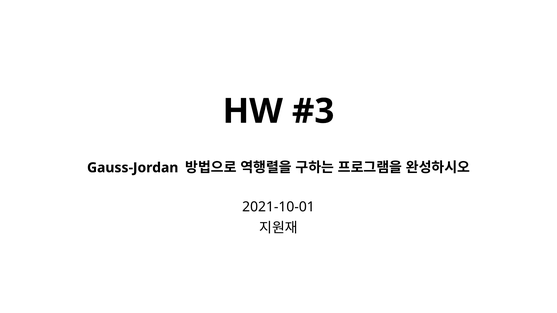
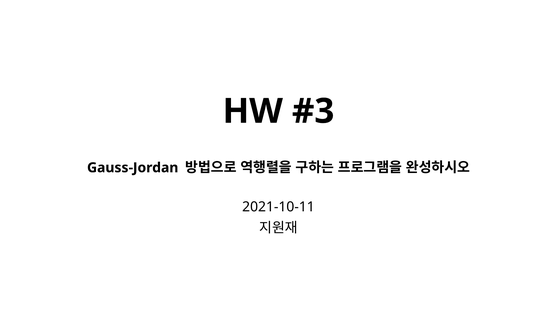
2021-10-01: 2021-10-01 -> 2021-10-11
